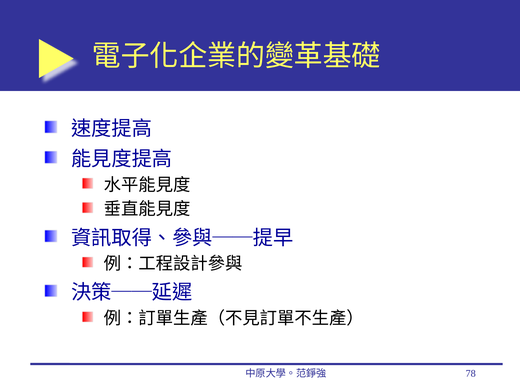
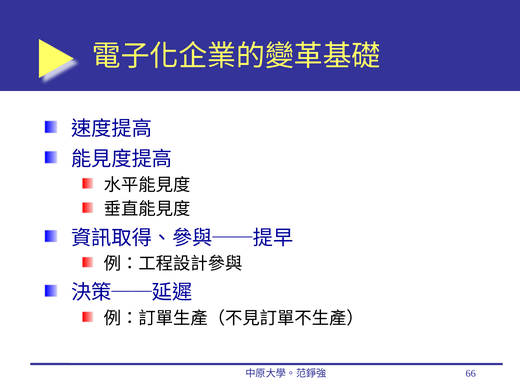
78: 78 -> 66
